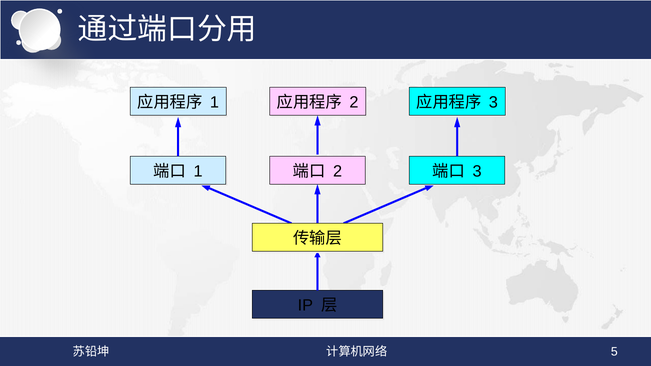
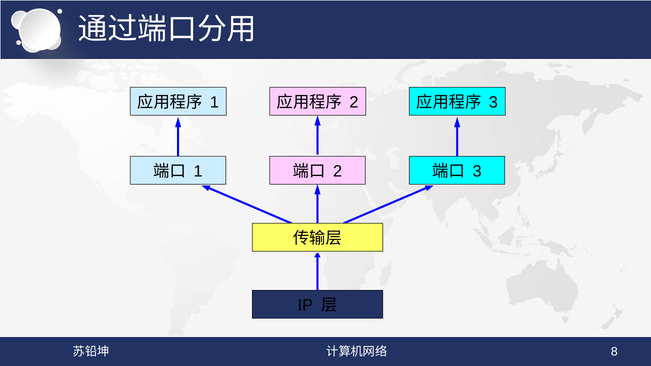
5: 5 -> 8
